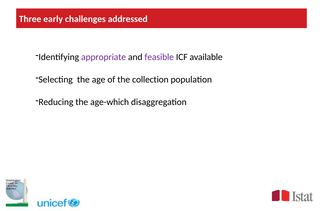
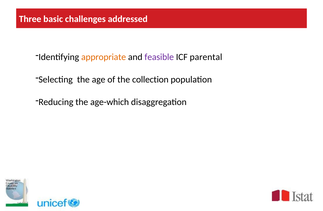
early: early -> basic
appropriate colour: purple -> orange
available: available -> parental
